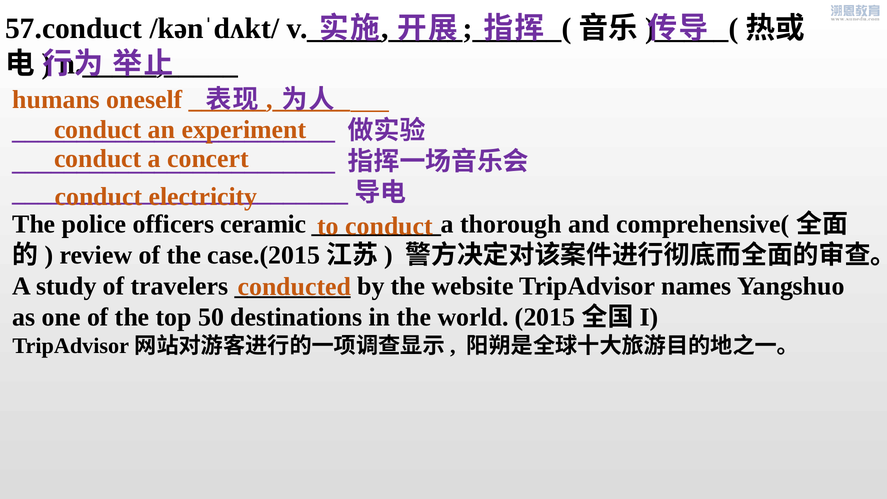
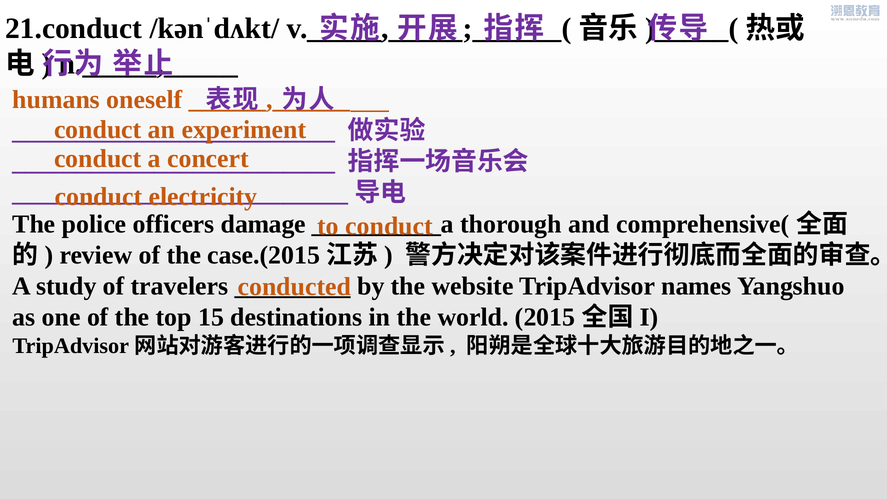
57.conduct: 57.conduct -> 21.conduct
ceramic: ceramic -> damage
50: 50 -> 15
